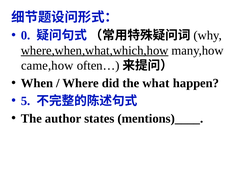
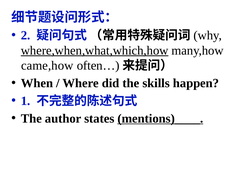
0: 0 -> 2
what: what -> skills
5: 5 -> 1
mentions)____ underline: none -> present
